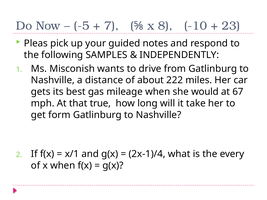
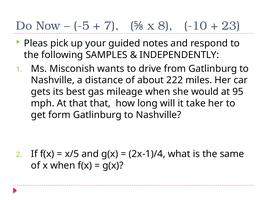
67: 67 -> 95
that true: true -> that
x/1: x/1 -> x/5
every: every -> same
